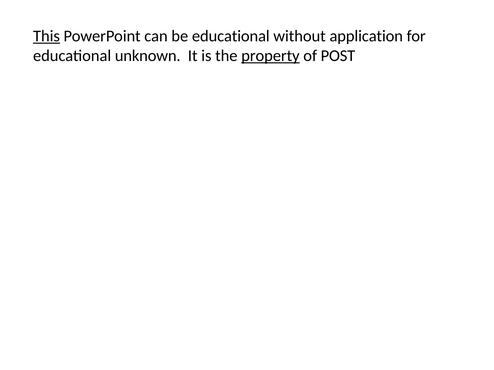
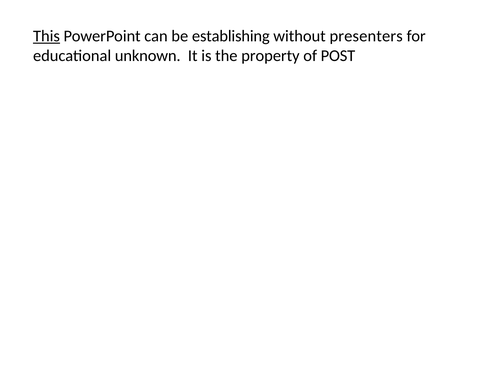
be educational: educational -> establishing
application: application -> presenters
property underline: present -> none
